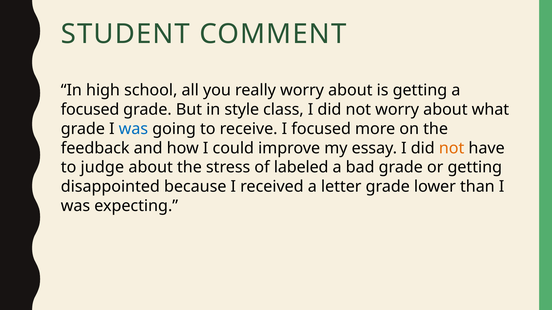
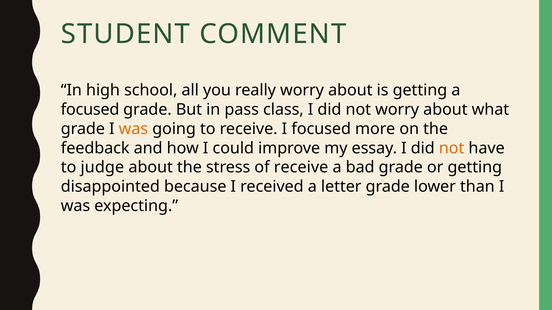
style: style -> pass
was at (133, 129) colour: blue -> orange
of labeled: labeled -> receive
